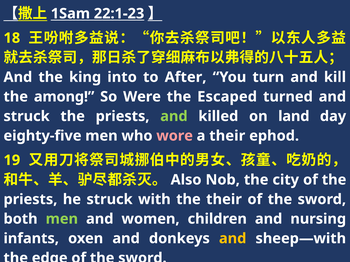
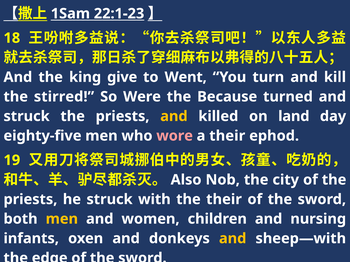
into: into -> give
After: After -> Went
among: among -> stirred
Escaped: Escaped -> Because
and at (174, 116) colour: light green -> yellow
men at (62, 219) colour: light green -> yellow
